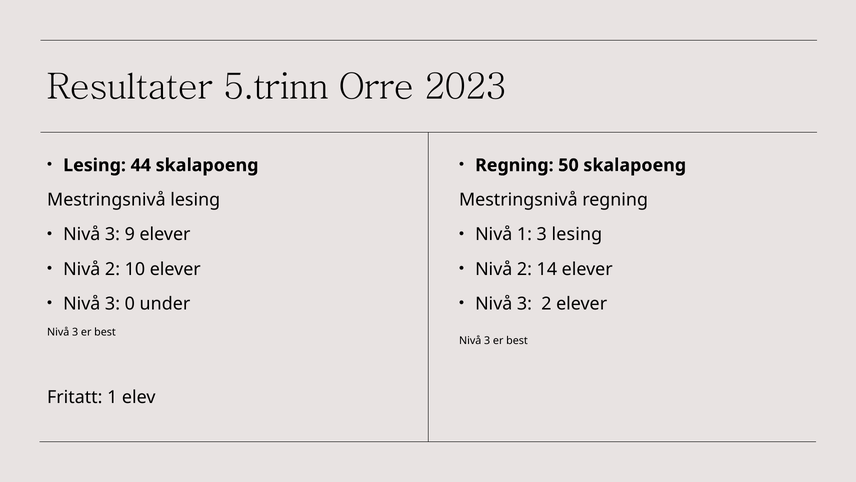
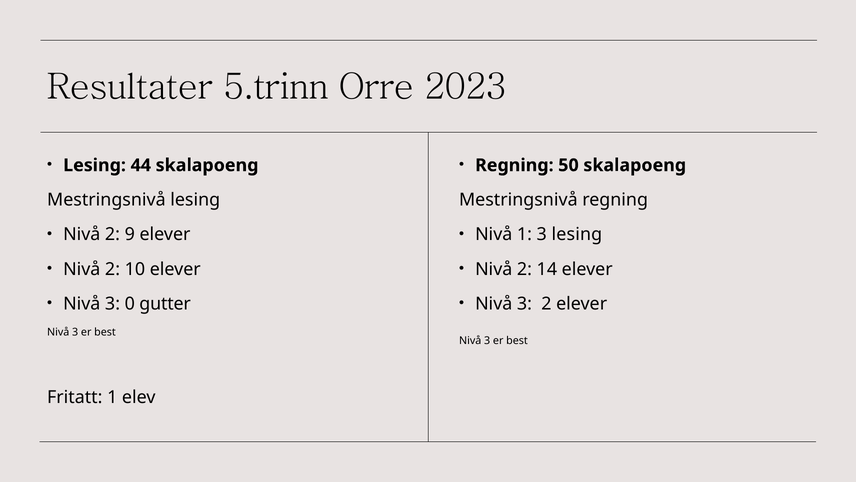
3 at (112, 234): 3 -> 2
under: under -> gutter
